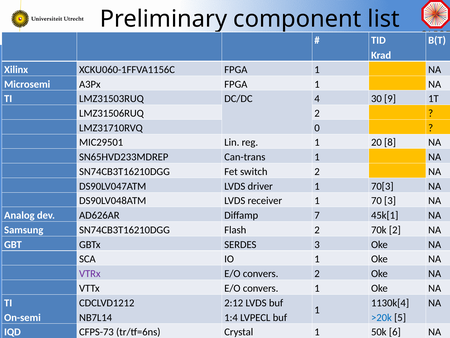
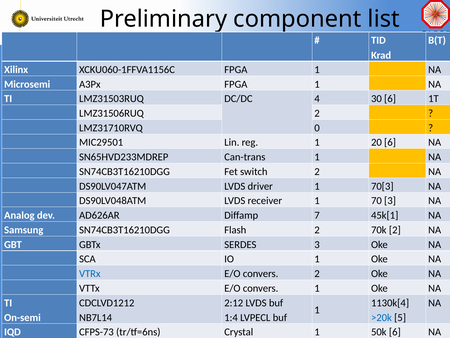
30 9: 9 -> 6
20 8: 8 -> 6
VTRx colour: purple -> blue
